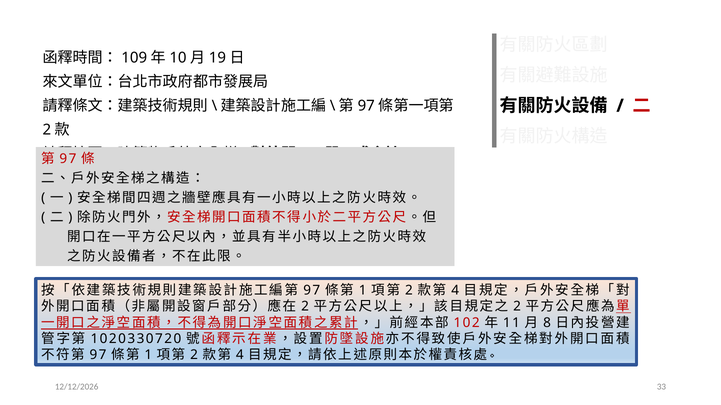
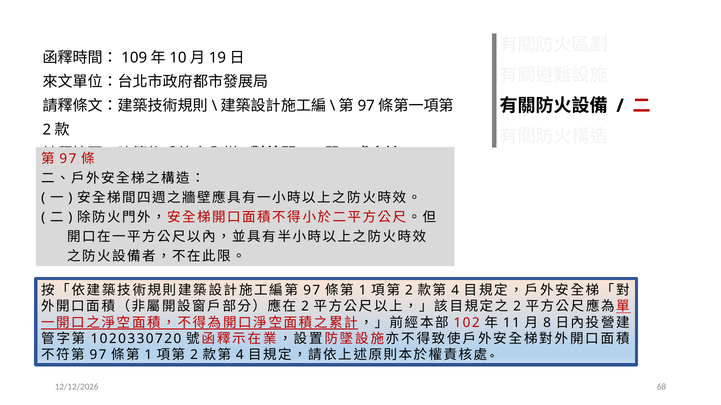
33: 33 -> 68
